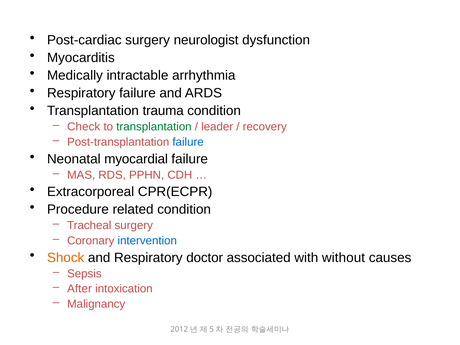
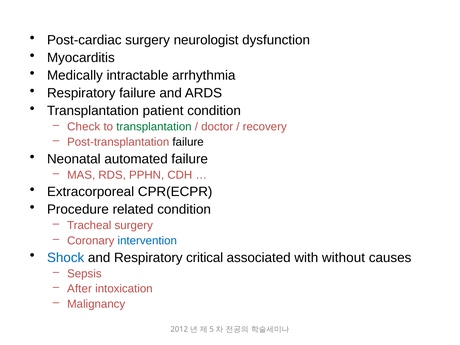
trauma: trauma -> patient
leader: leader -> doctor
failure at (188, 142) colour: blue -> black
myocardial: myocardial -> automated
Shock colour: orange -> blue
doctor: doctor -> critical
